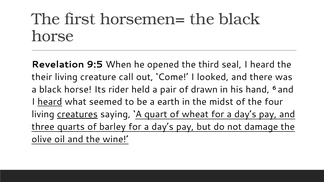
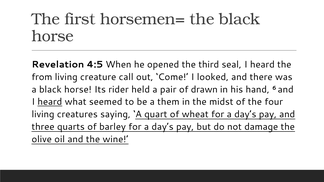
9:5: 9:5 -> 4:5
their: their -> from
earth: earth -> them
creatures underline: present -> none
